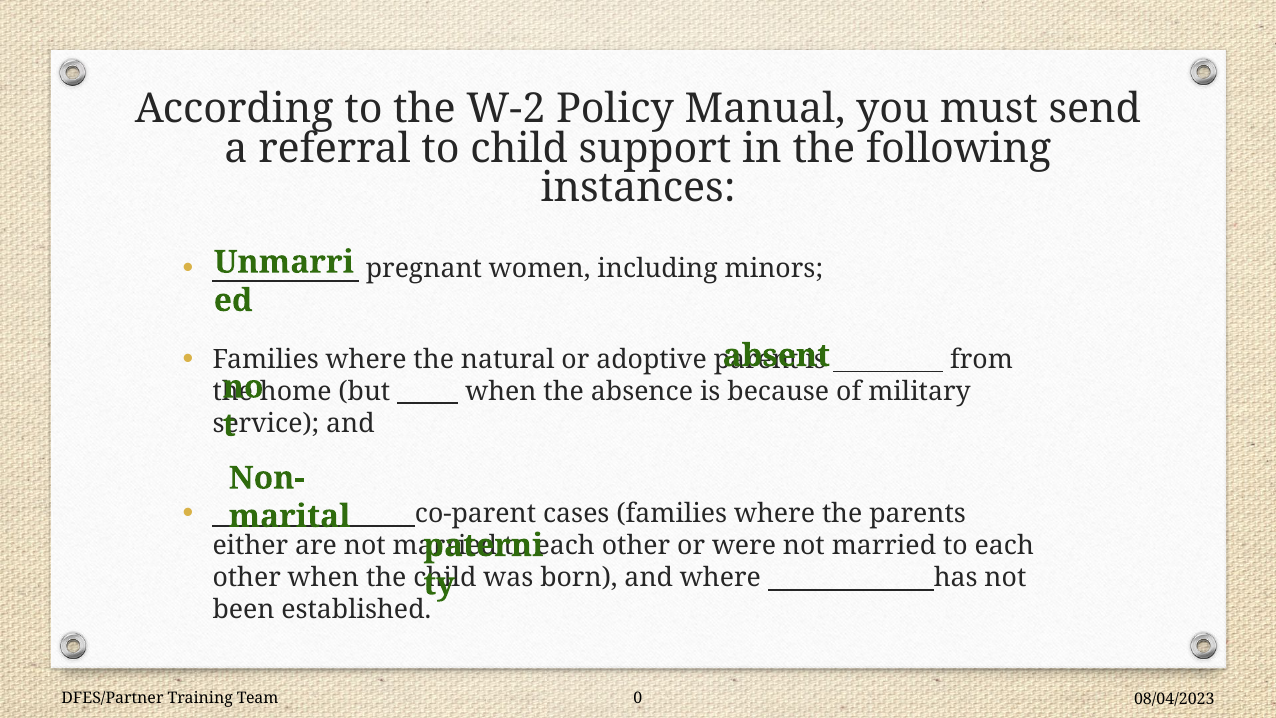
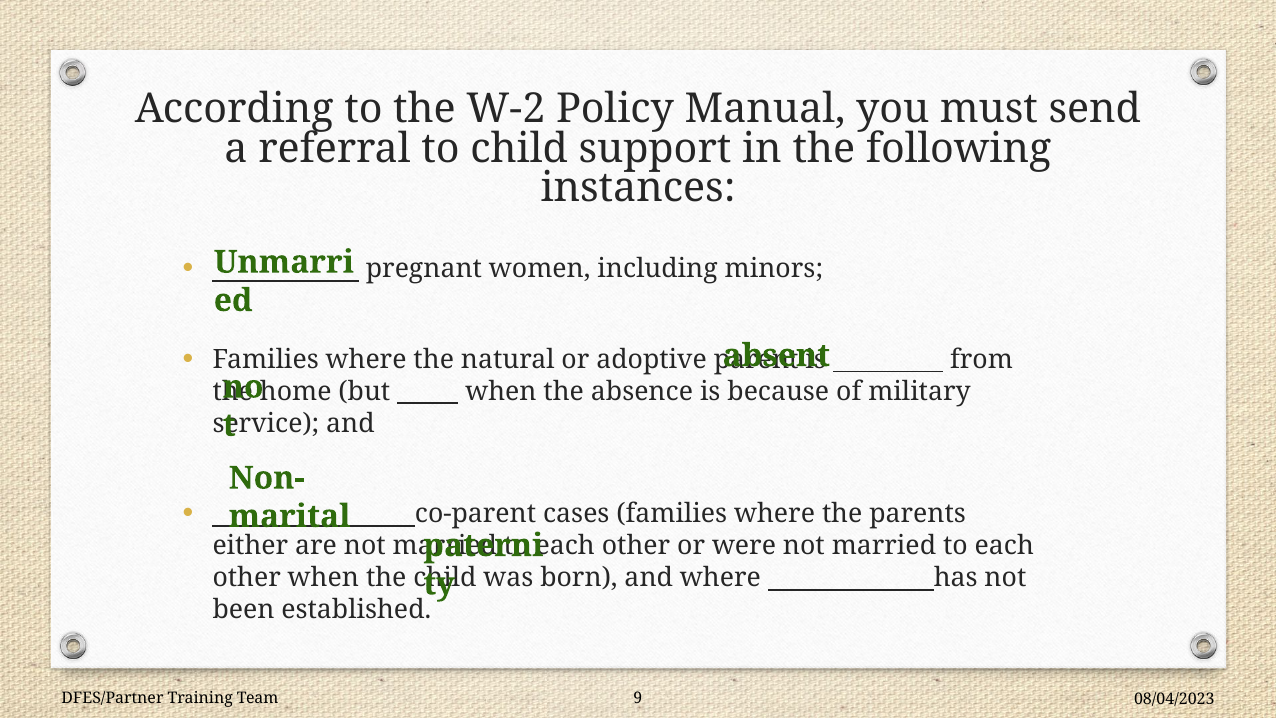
0: 0 -> 9
